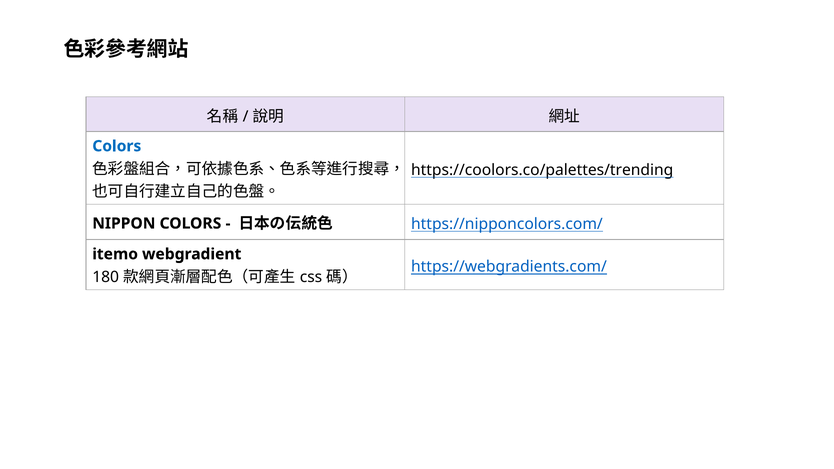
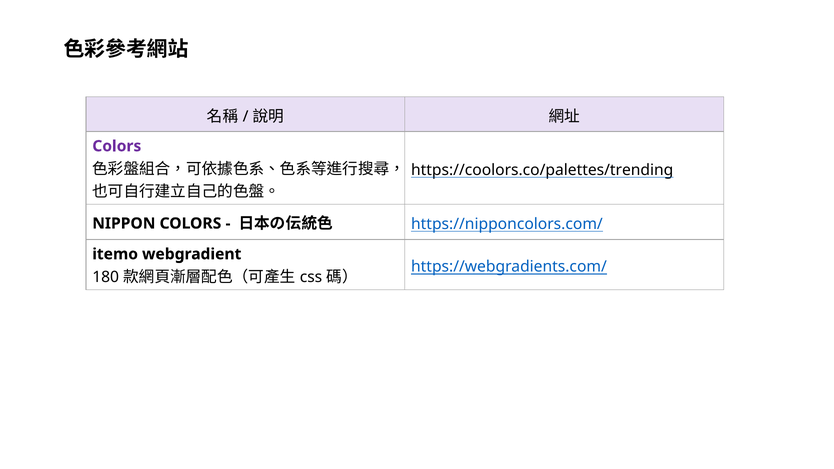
Colors at (117, 146) colour: blue -> purple
